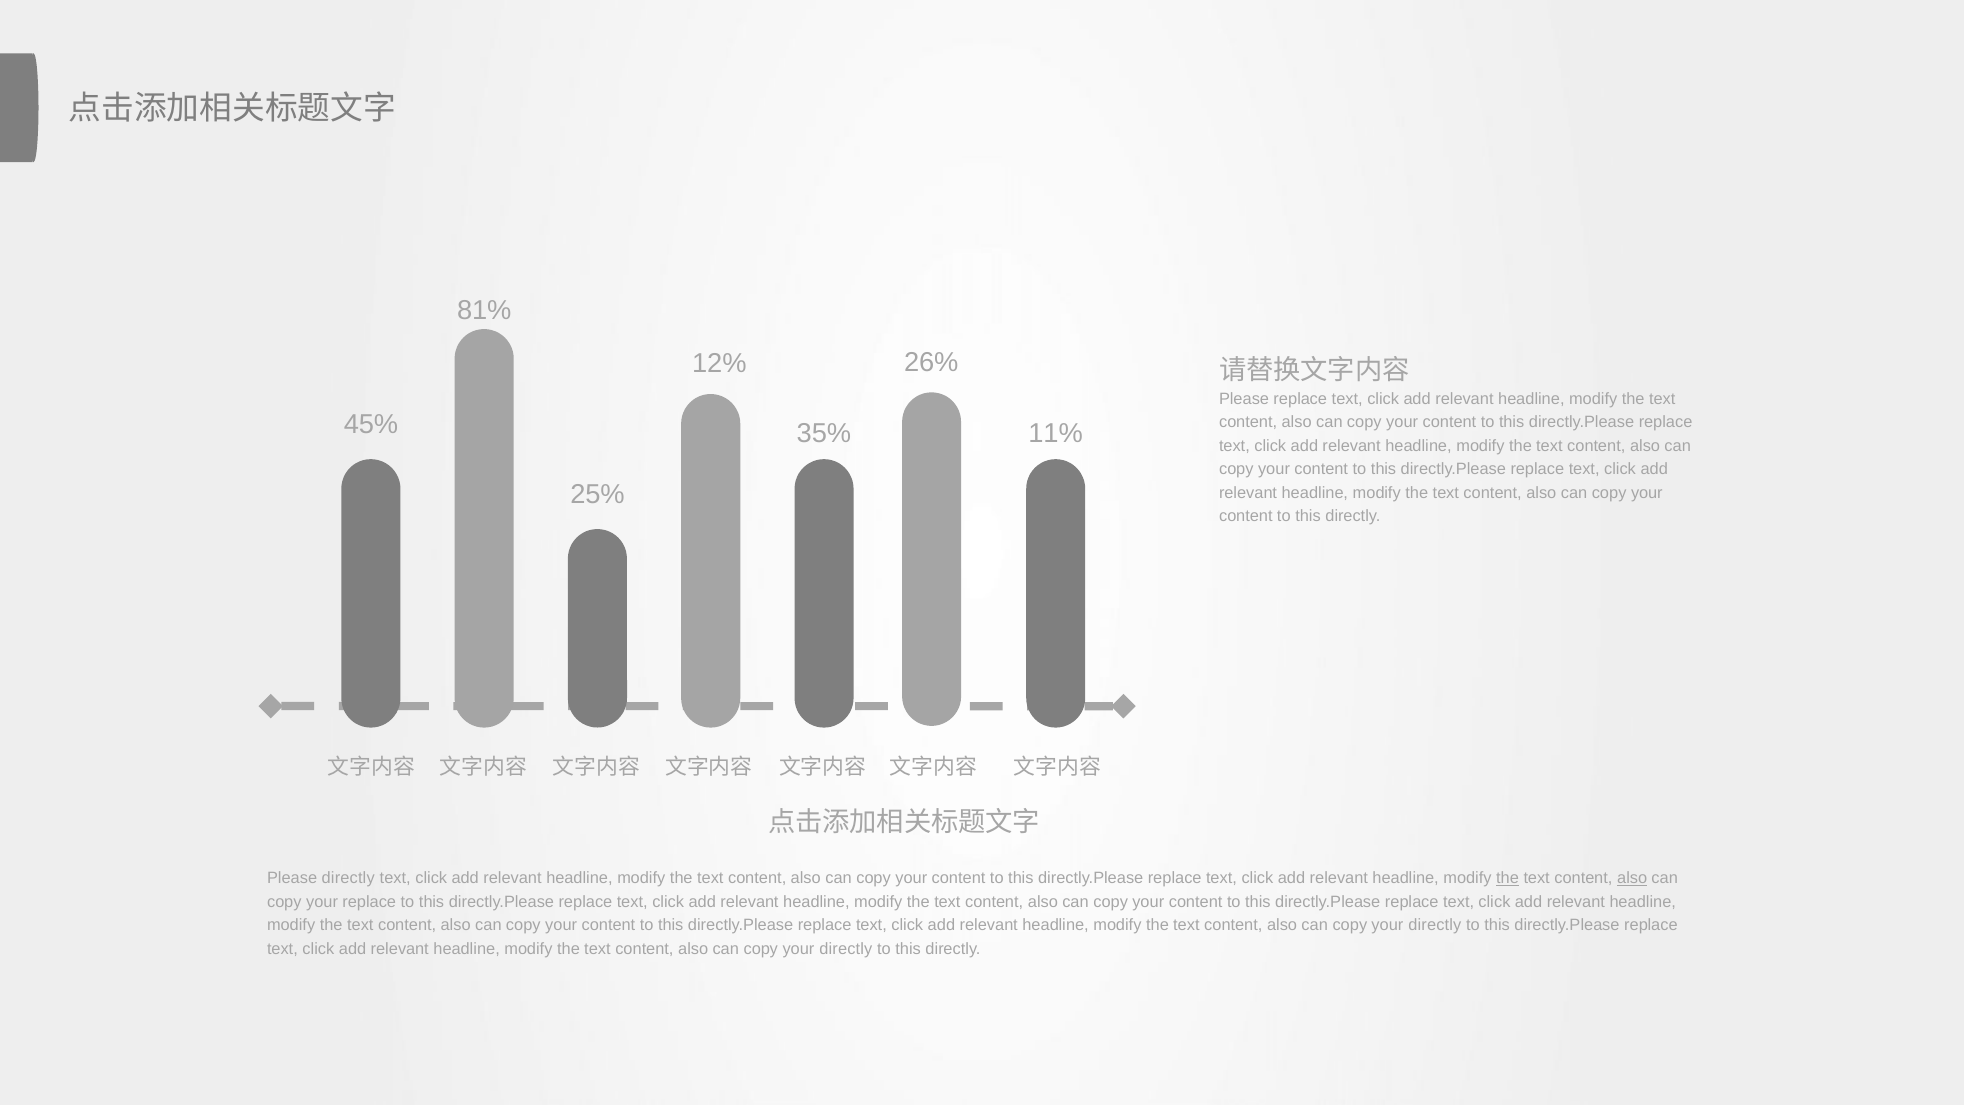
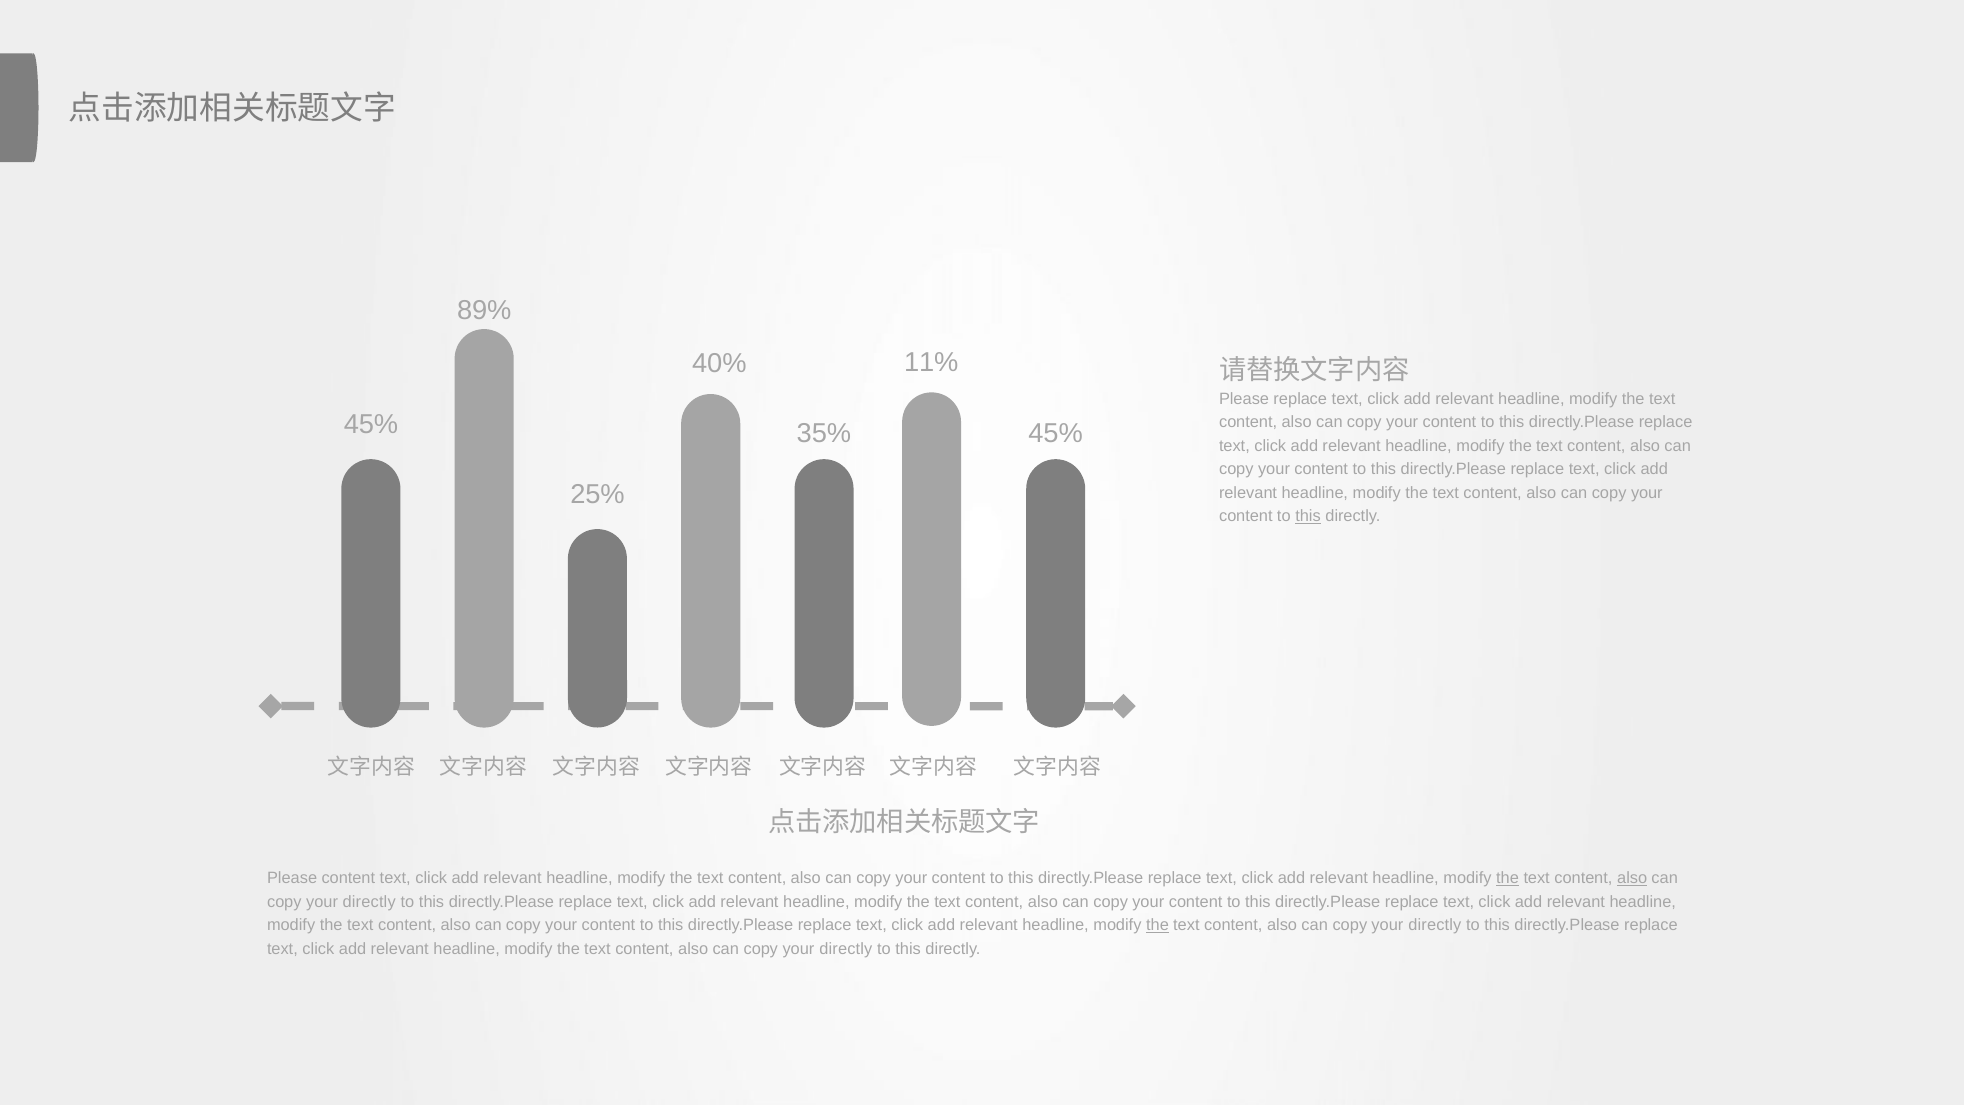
81%: 81% -> 89%
26%: 26% -> 11%
12%: 12% -> 40%
11% at (1056, 434): 11% -> 45%
this at (1308, 516) underline: none -> present
Please directly: directly -> content
replace at (369, 902): replace -> directly
the at (1157, 925) underline: none -> present
